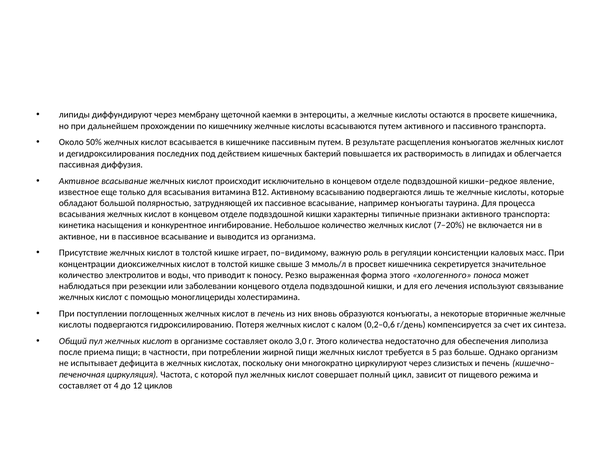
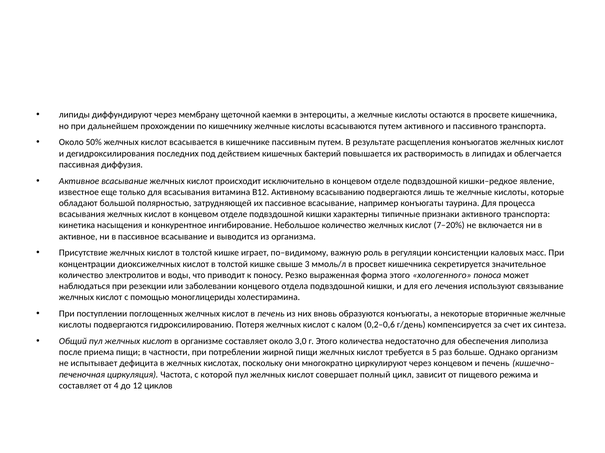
через слизистых: слизистых -> концевом
